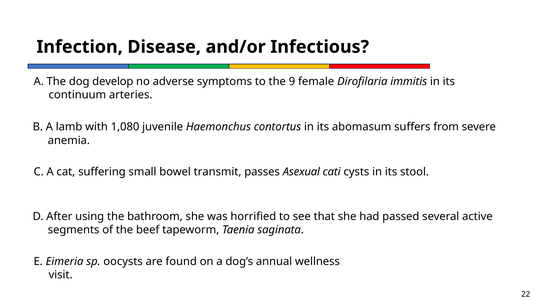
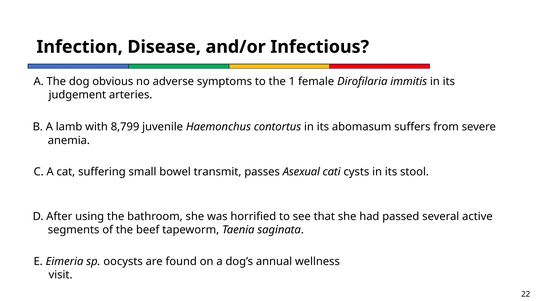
develop: develop -> obvious
9: 9 -> 1
continuum: continuum -> judgement
1,080: 1,080 -> 8,799
